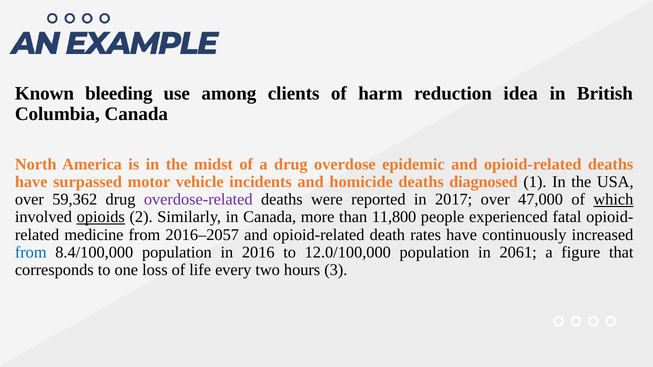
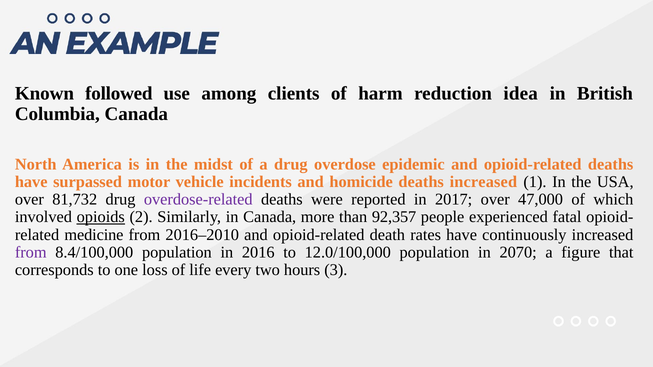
bleeding: bleeding -> followed
deaths diagnosed: diagnosed -> increased
59,362: 59,362 -> 81,732
which underline: present -> none
11,800: 11,800 -> 92,357
2016–2057: 2016–2057 -> 2016–2010
from at (31, 252) colour: blue -> purple
2061: 2061 -> 2070
